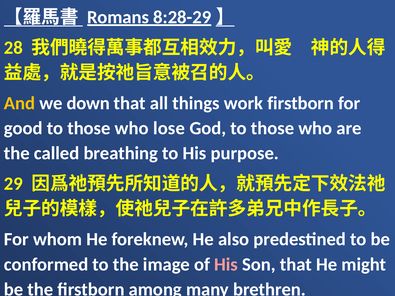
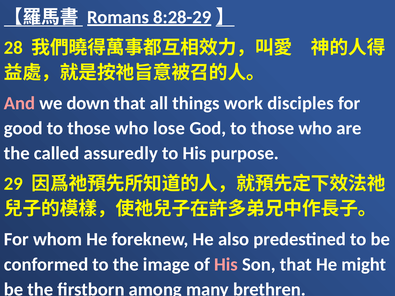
And colour: yellow -> pink
work firstborn: firstborn -> disciples
breathing: breathing -> assuredly
